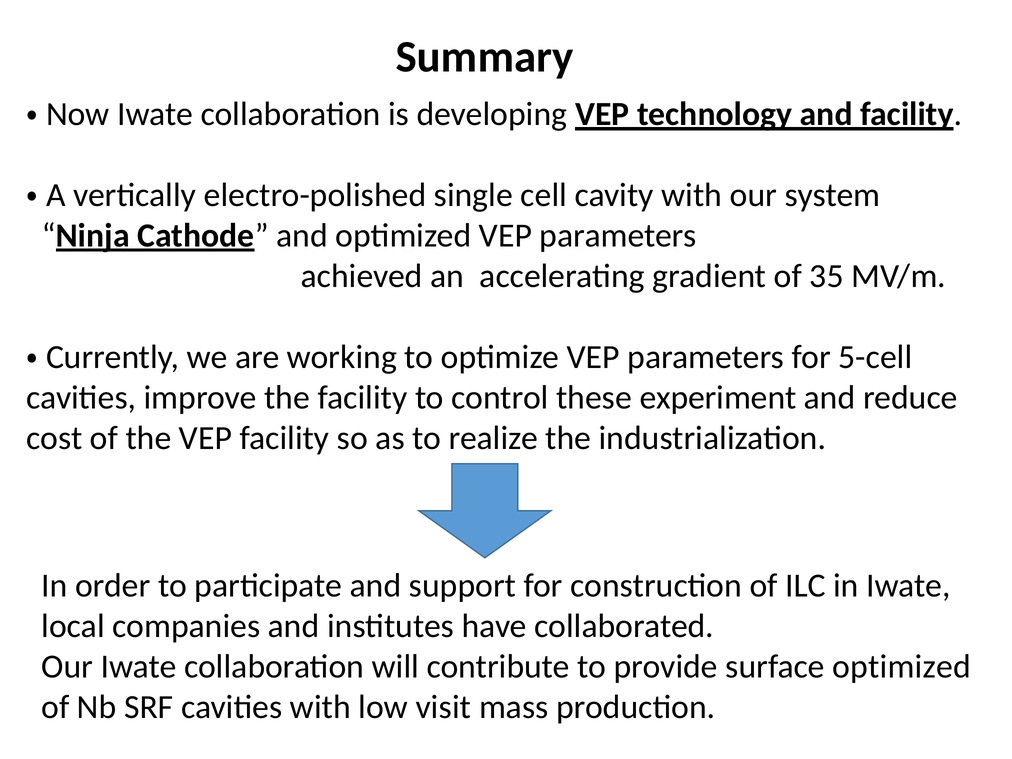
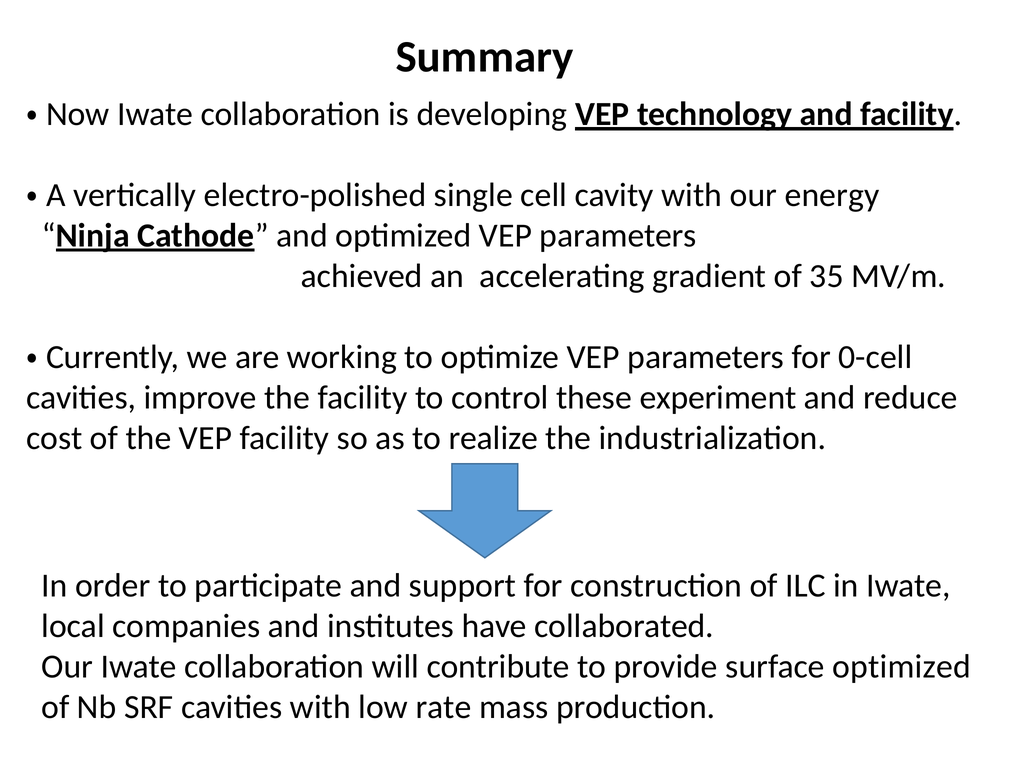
system: system -> energy
5-cell: 5-cell -> 0-cell
visit: visit -> rate
